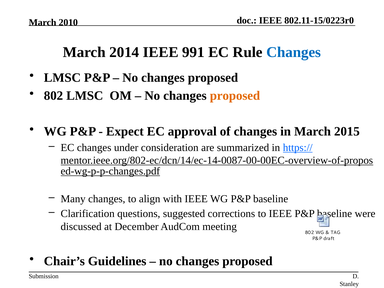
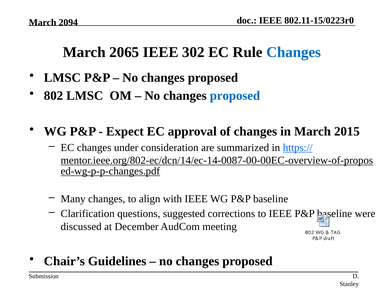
2010: 2010 -> 2094
2014: 2014 -> 2065
991: 991 -> 302
proposed at (235, 96) colour: orange -> blue
